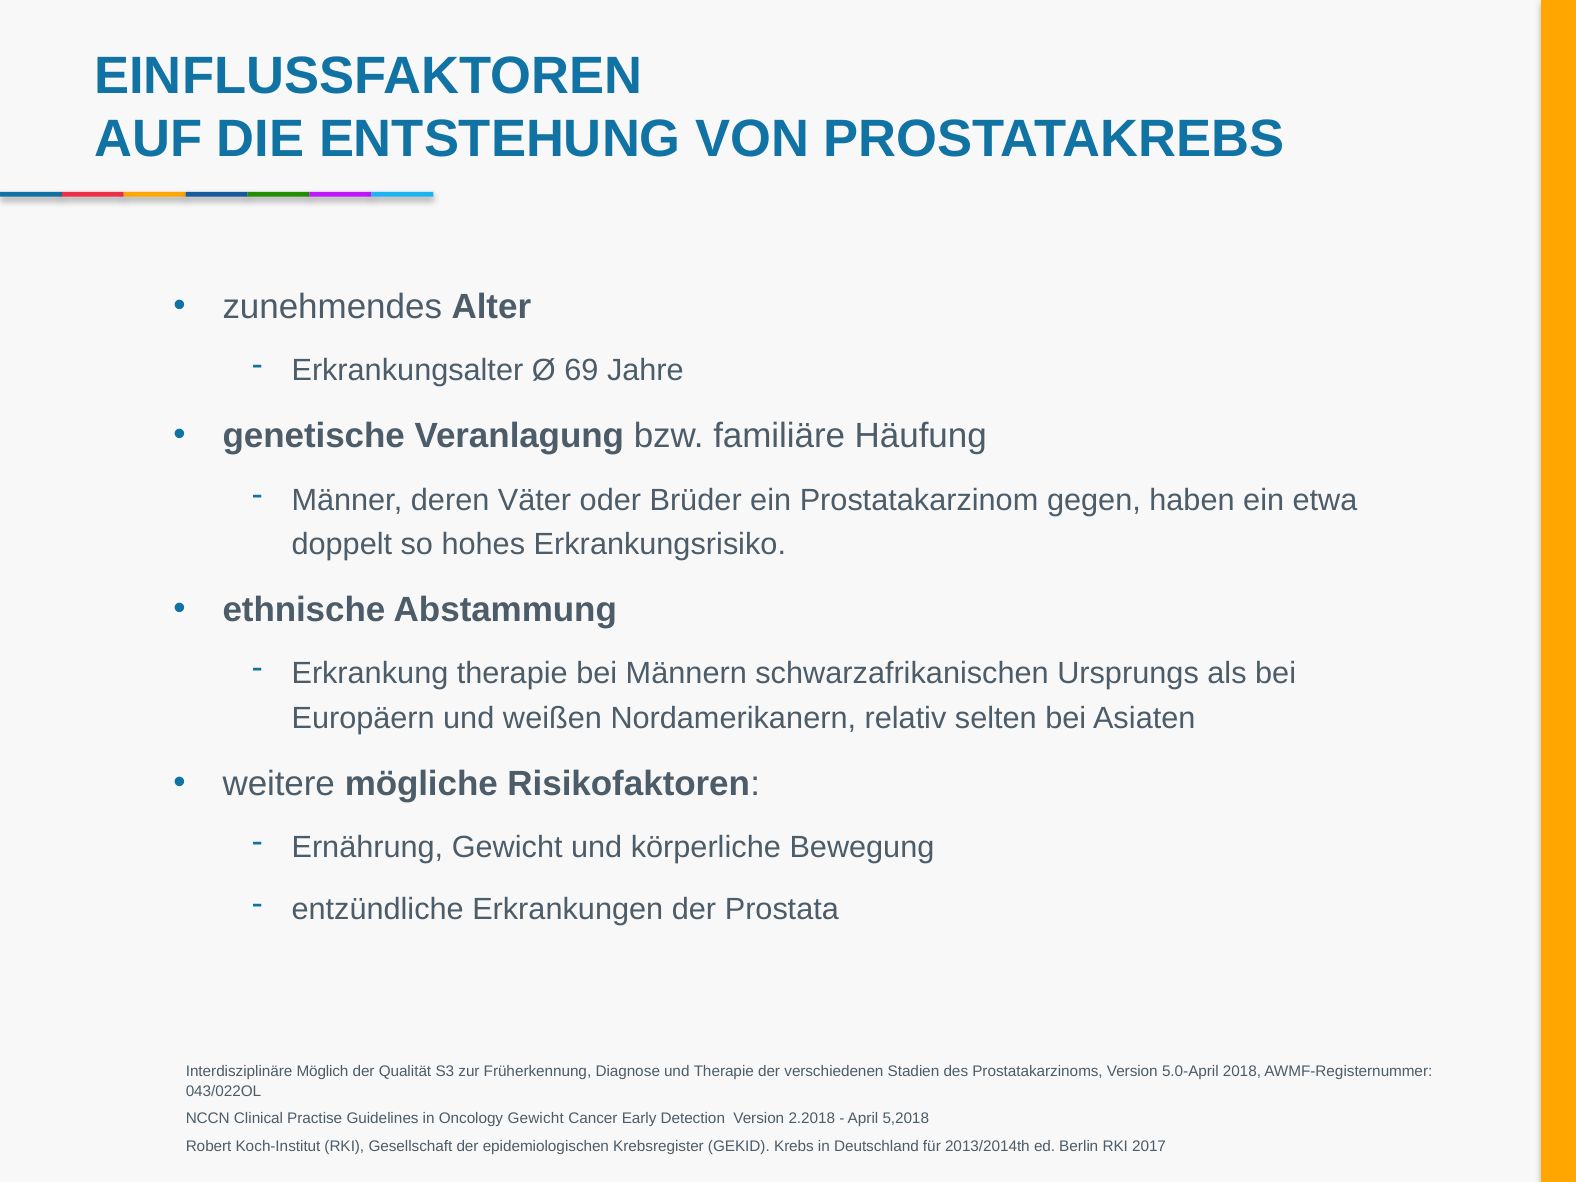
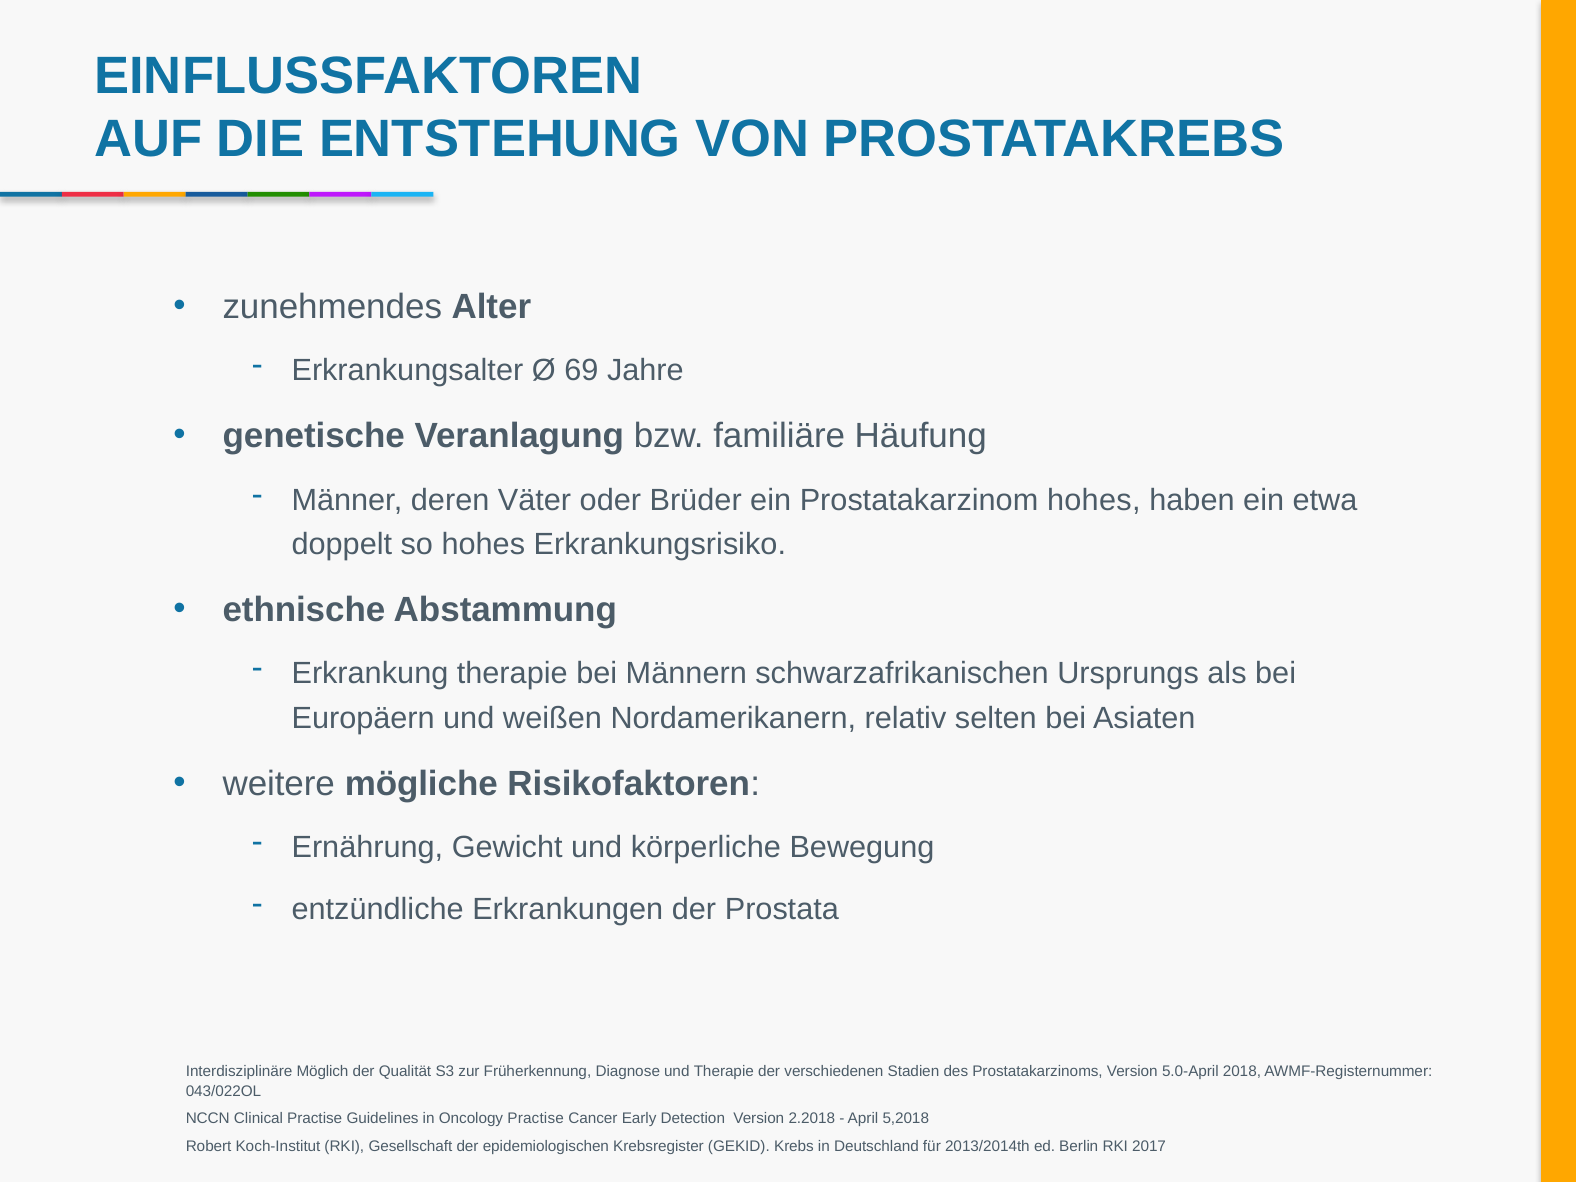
Prostatakarzinom gegen: gegen -> hohes
Oncology Gewicht: Gewicht -> Practise
